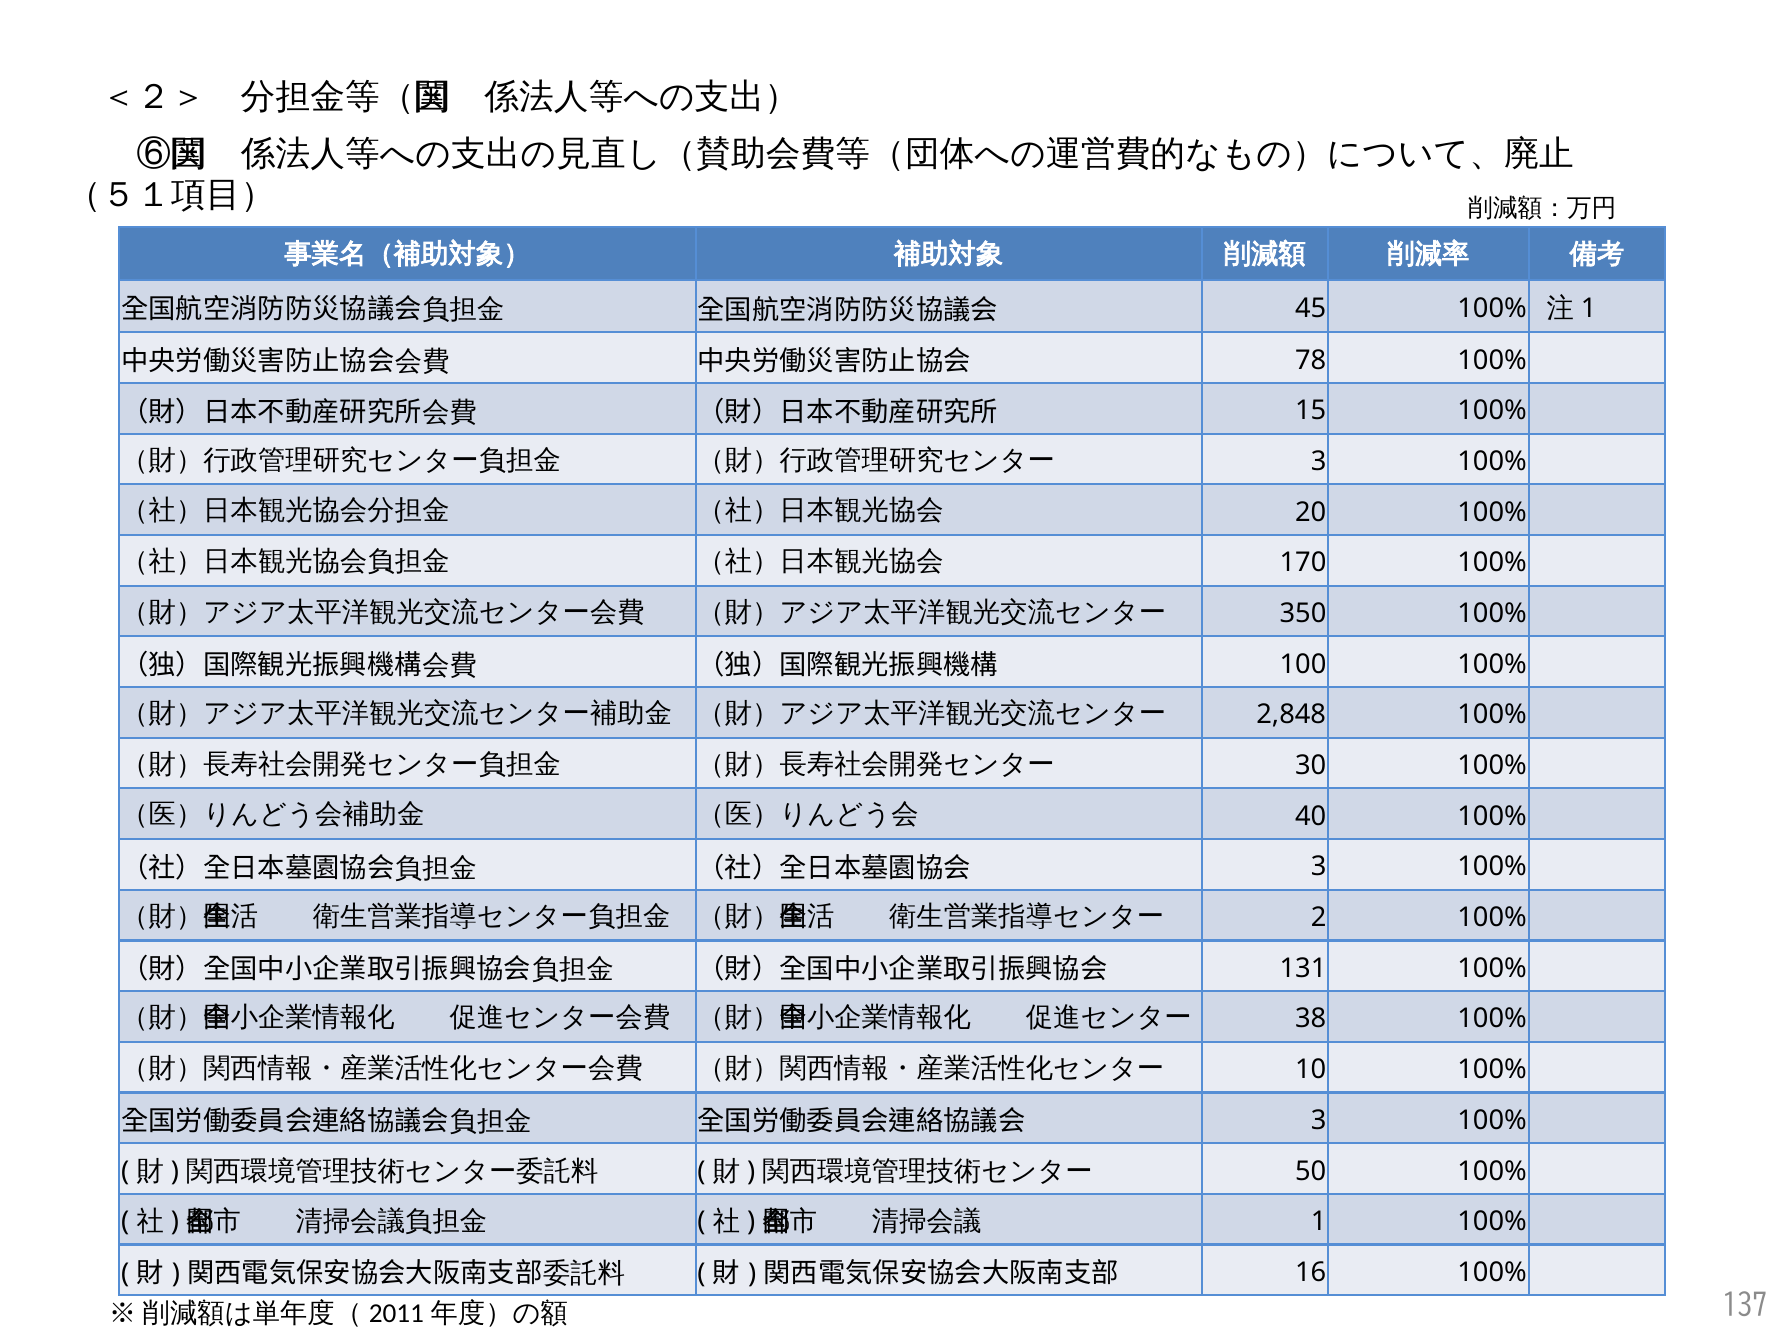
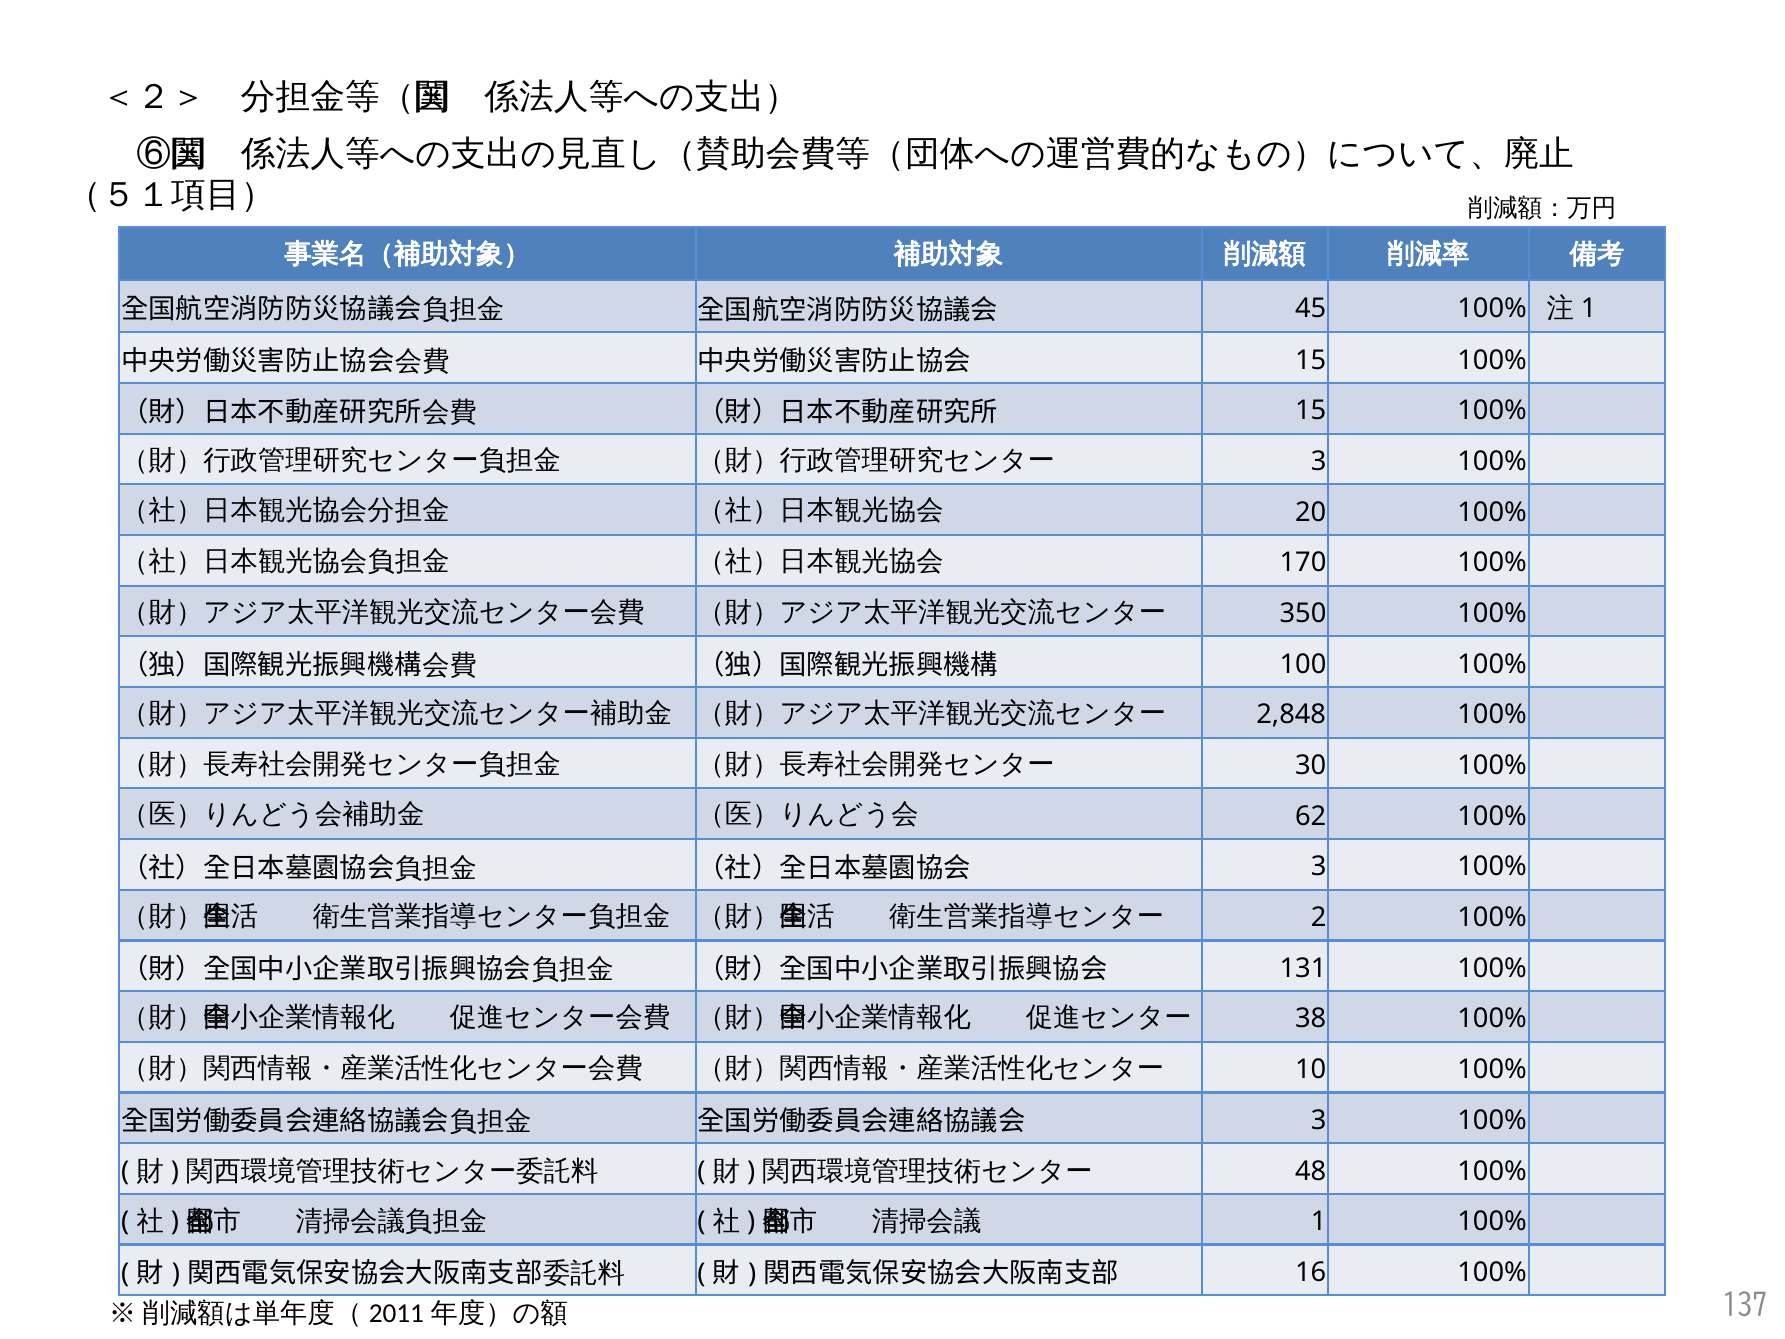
78 at (1311, 360): 78 -> 15
40: 40 -> 62
50: 50 -> 48
